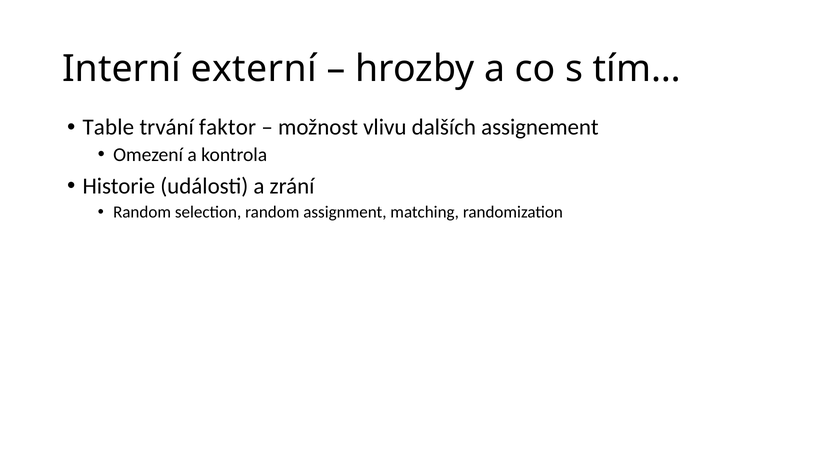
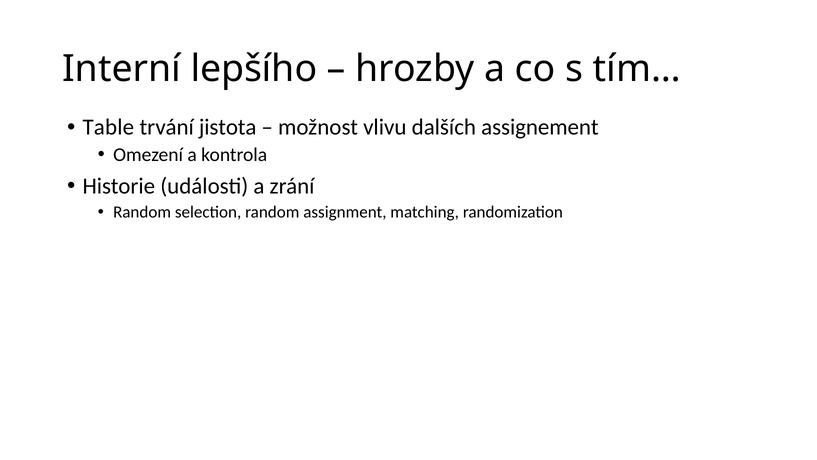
externí: externí -> lepšího
faktor: faktor -> jistota
